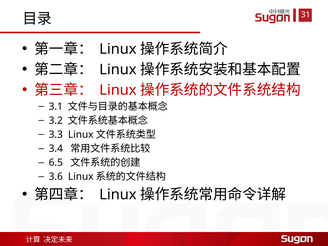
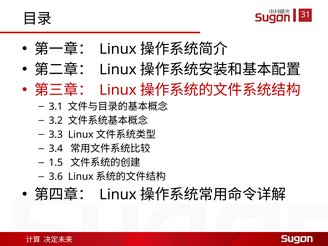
6.5: 6.5 -> 1.5
